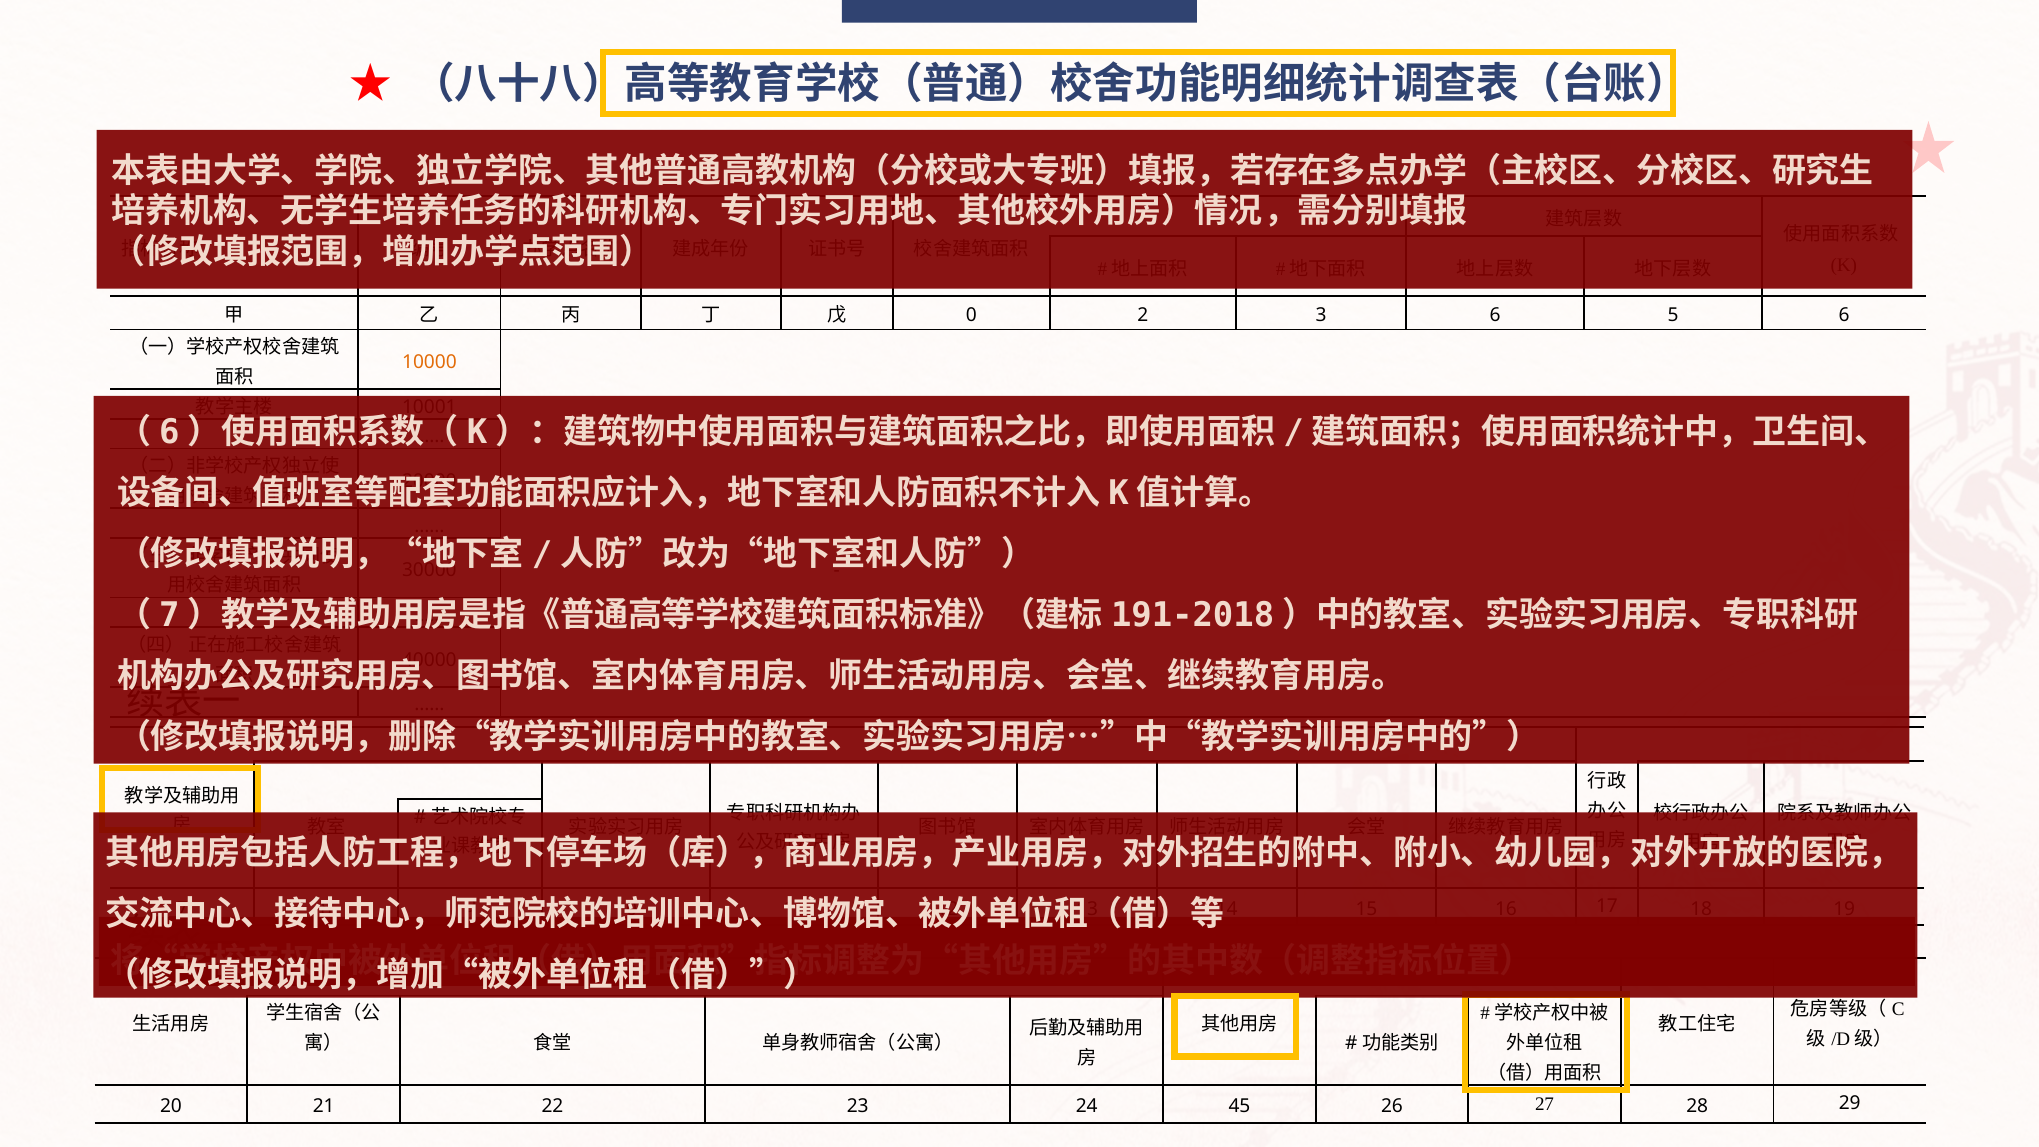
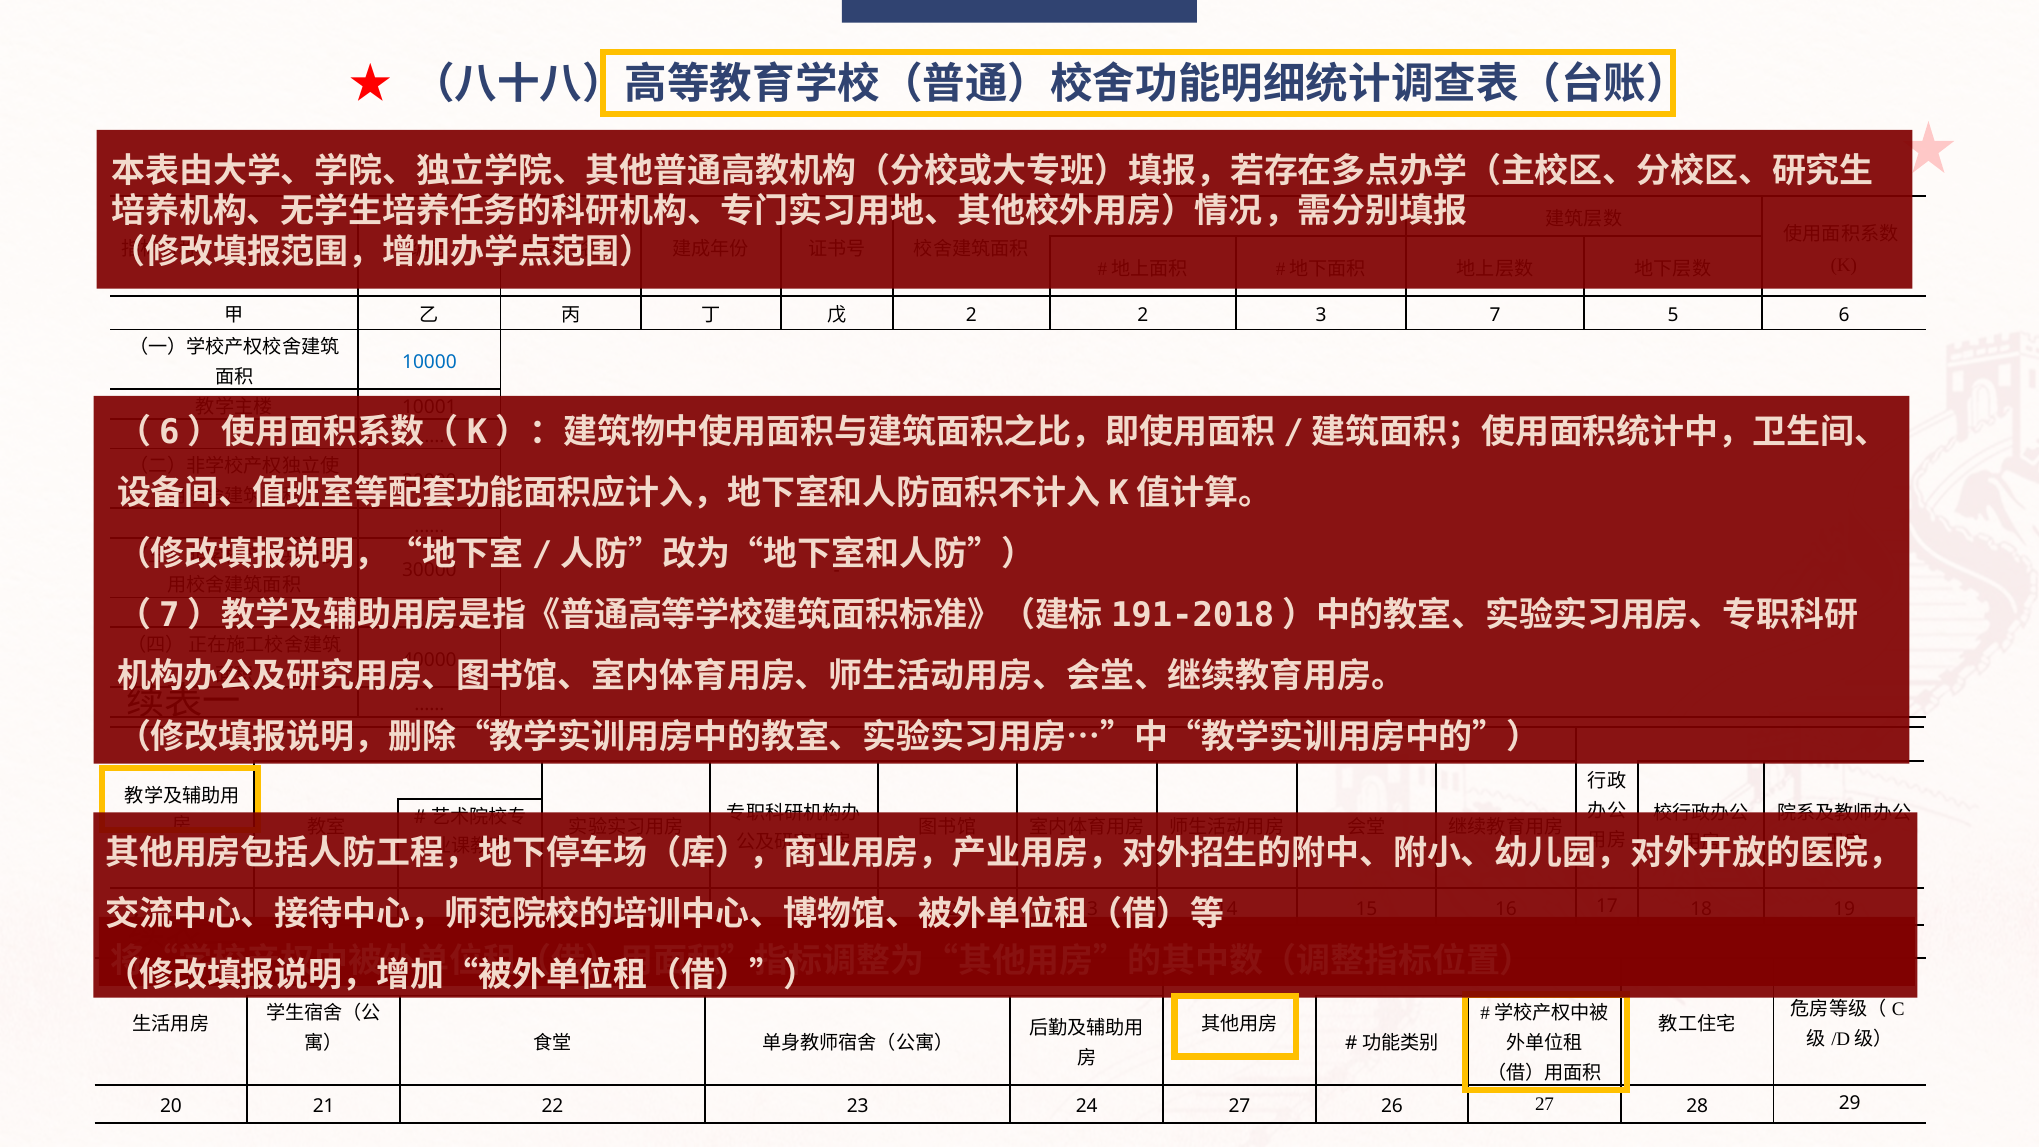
0 at (971, 315): 0 -> 2
3 6: 6 -> 7
10000 colour: orange -> blue
24 45: 45 -> 27
